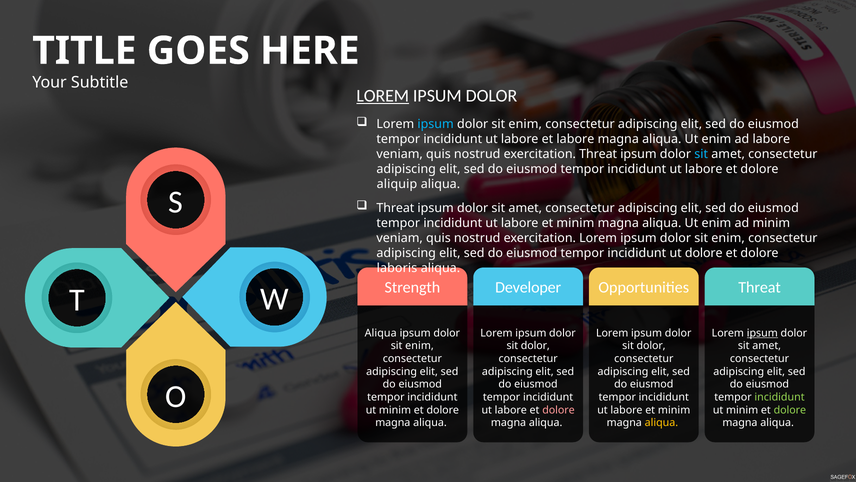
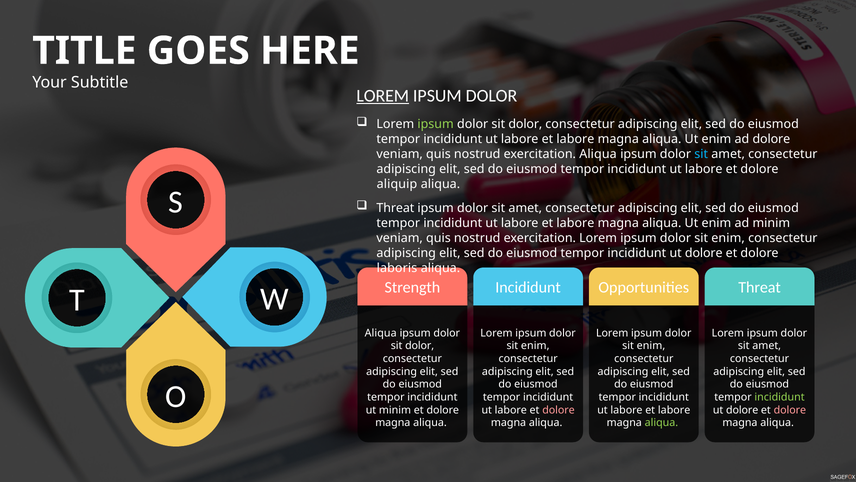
ipsum at (436, 124) colour: light blue -> light green
enim at (525, 124): enim -> dolor
ad labore: labore -> dolore
exercitation Threat: Threat -> Aliqua
minim at (575, 223): minim -> labore
Developer at (528, 287): Developer -> Incididunt
ipsum at (762, 333) underline: present -> none
enim at (420, 345): enim -> dolor
dolor at (535, 345): dolor -> enim
dolor at (651, 345): dolor -> enim
minim at (674, 410): minim -> labore
minim at (742, 410): minim -> dolore
dolore at (790, 410) colour: light green -> pink
aliqua at (661, 423) colour: yellow -> light green
